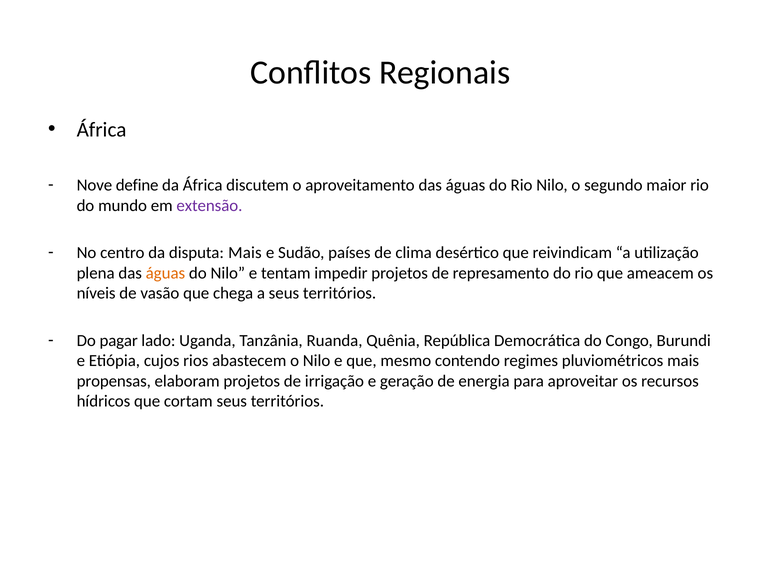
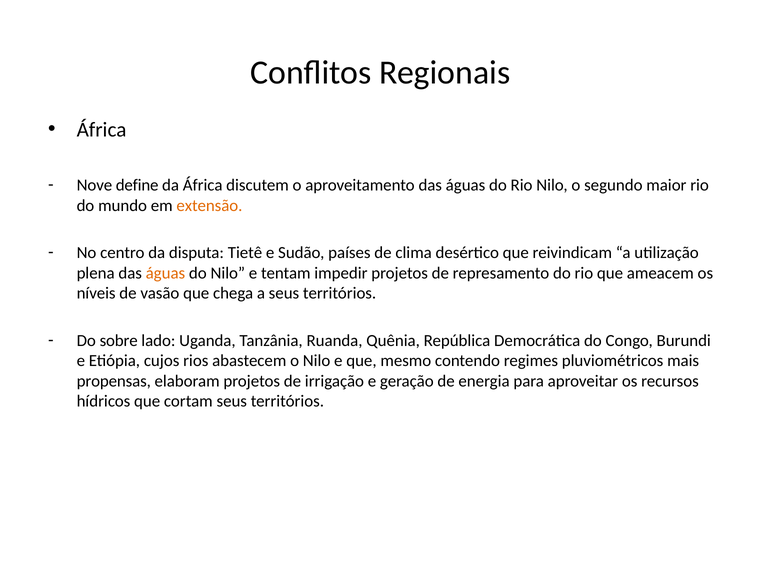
extensão colour: purple -> orange
disputa Mais: Mais -> Tietê
pagar: pagar -> sobre
